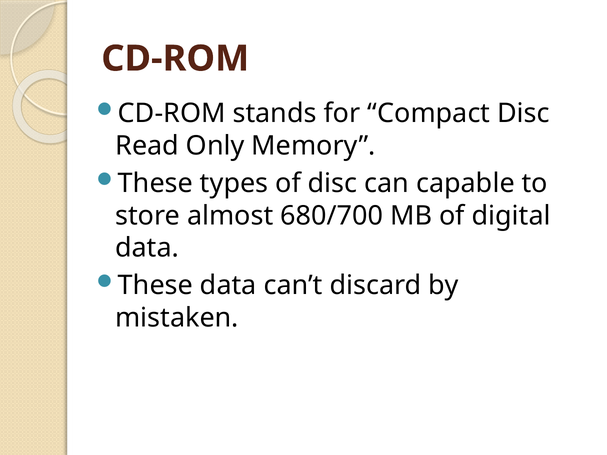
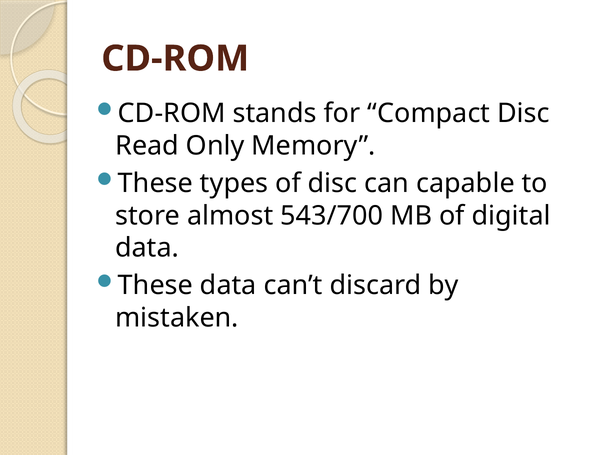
680/700: 680/700 -> 543/700
